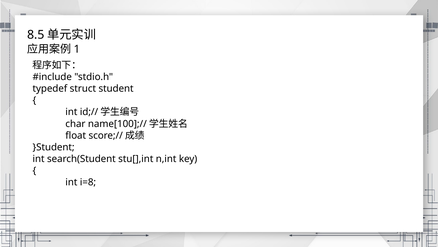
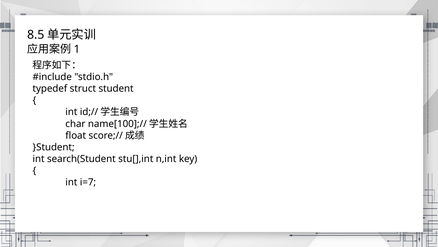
i=8: i=8 -> i=7
